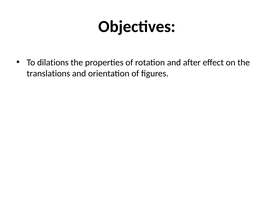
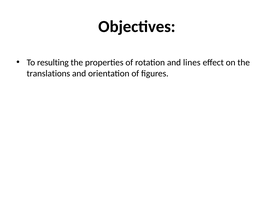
dilations: dilations -> resulting
after: after -> lines
